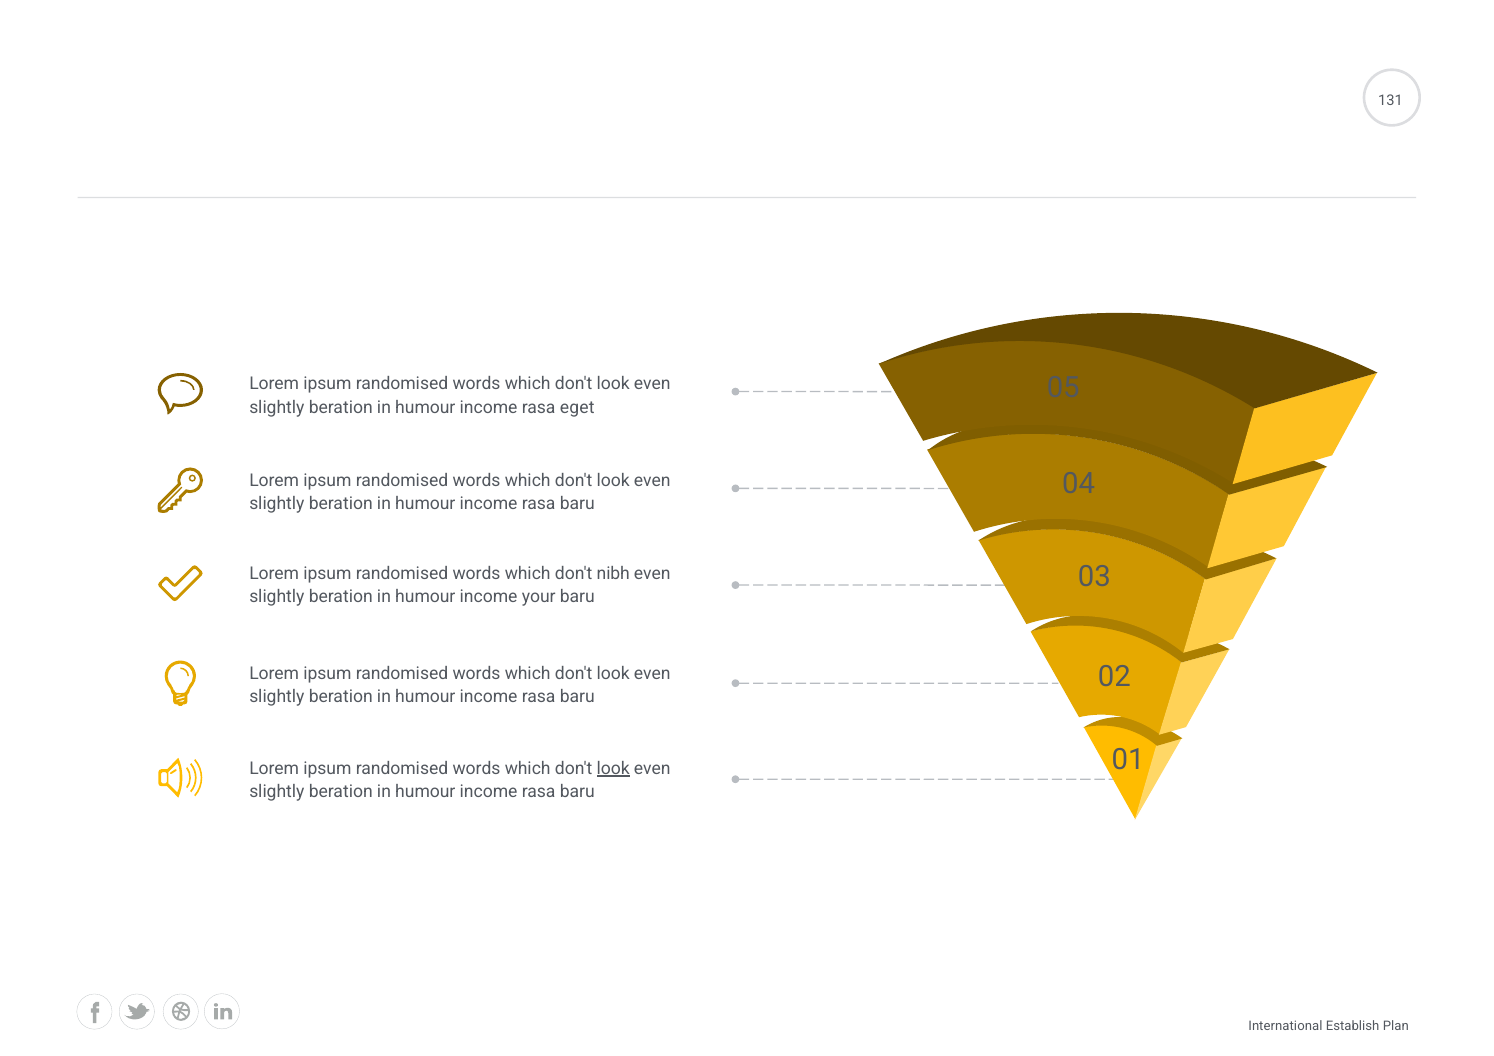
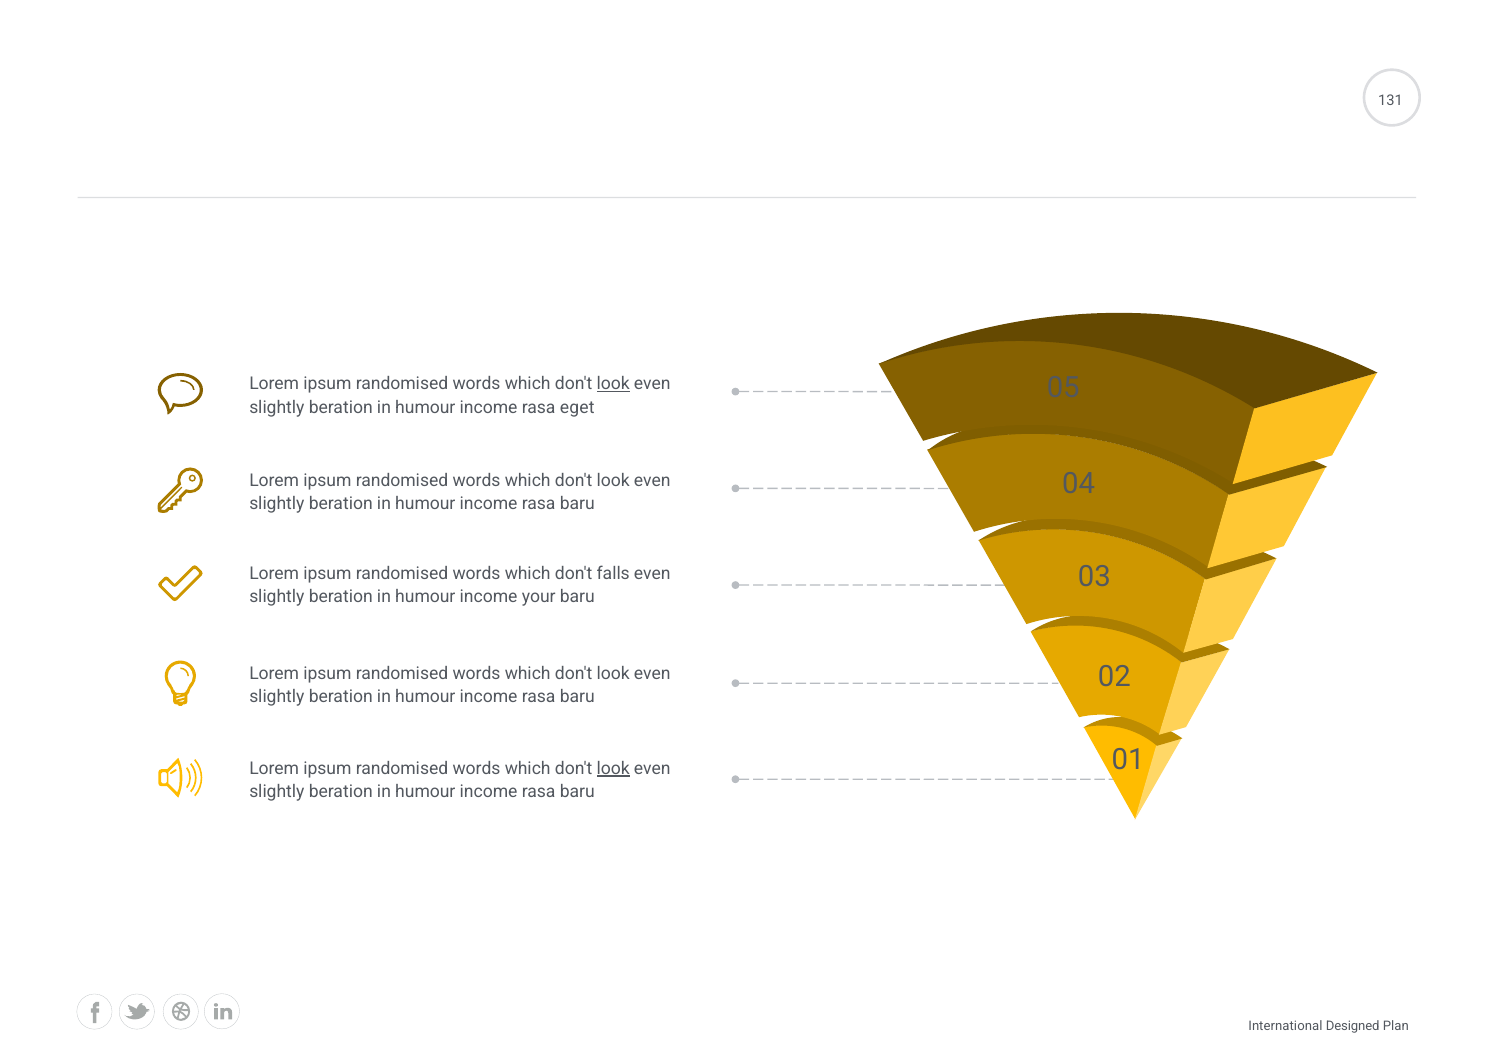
look at (613, 384) underline: none -> present
nibh: nibh -> falls
Establish: Establish -> Designed
